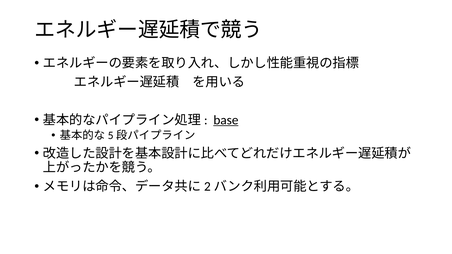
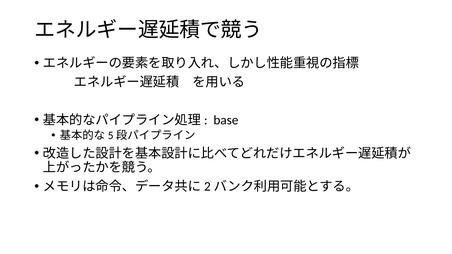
base underline: present -> none
